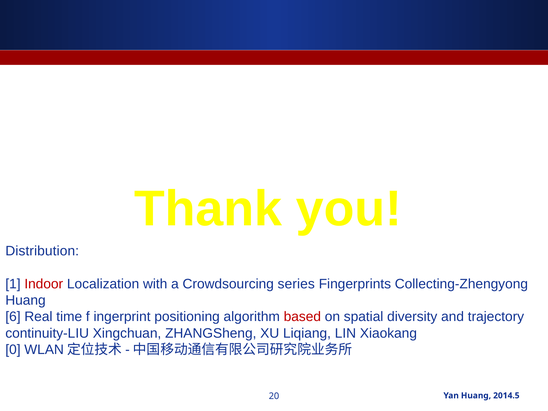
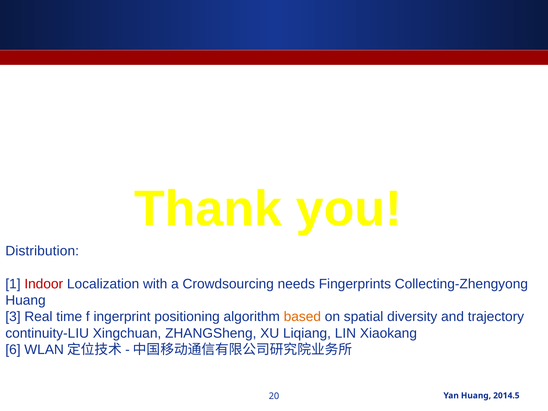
series: series -> needs
6: 6 -> 3
based colour: red -> orange
0: 0 -> 6
